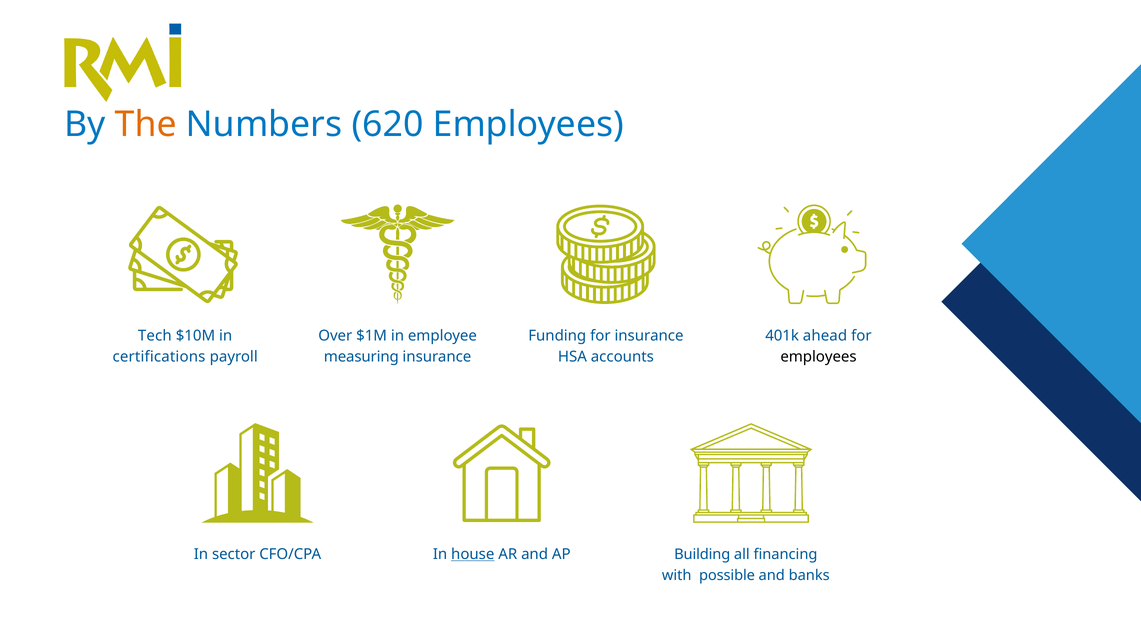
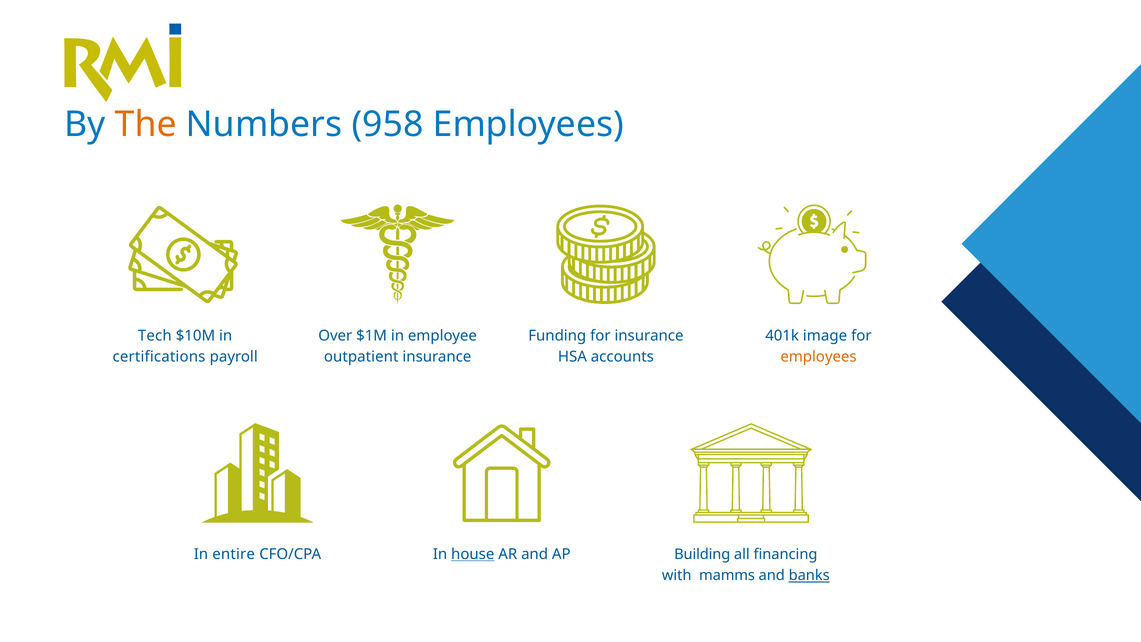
620: 620 -> 958
ahead: ahead -> image
measuring: measuring -> outpatient
employees at (819, 357) colour: black -> orange
sector: sector -> entire
possible: possible -> mamms
banks underline: none -> present
